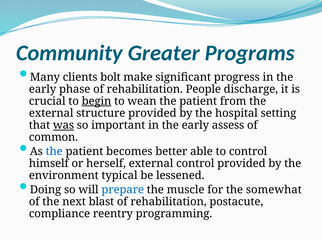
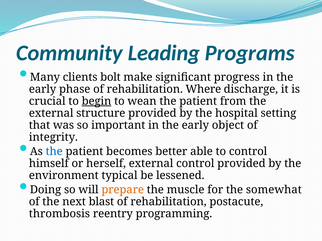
Greater: Greater -> Leading
People: People -> Where
was underline: present -> none
assess: assess -> object
common: common -> integrity
prepare colour: blue -> orange
compliance: compliance -> thrombosis
